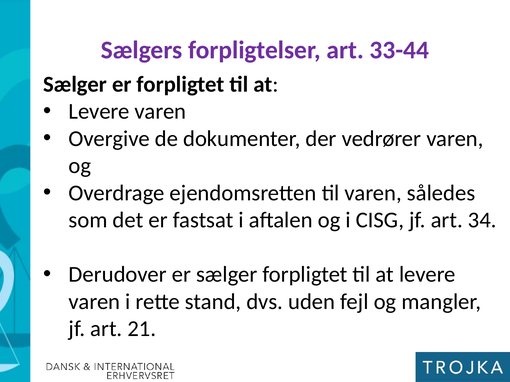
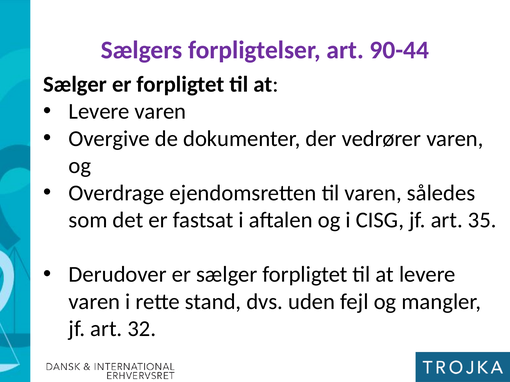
33-44: 33-44 -> 90-44
34: 34 -> 35
21: 21 -> 32
